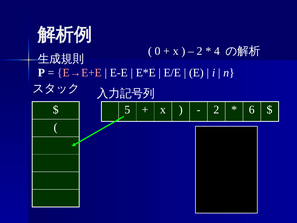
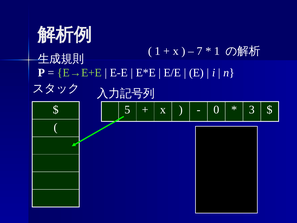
0 at (158, 51): 0 -> 1
2 at (200, 51): 2 -> 7
4 at (217, 51): 4 -> 1
E→E+E colour: pink -> light green
2 at (216, 109): 2 -> 0
6: 6 -> 3
